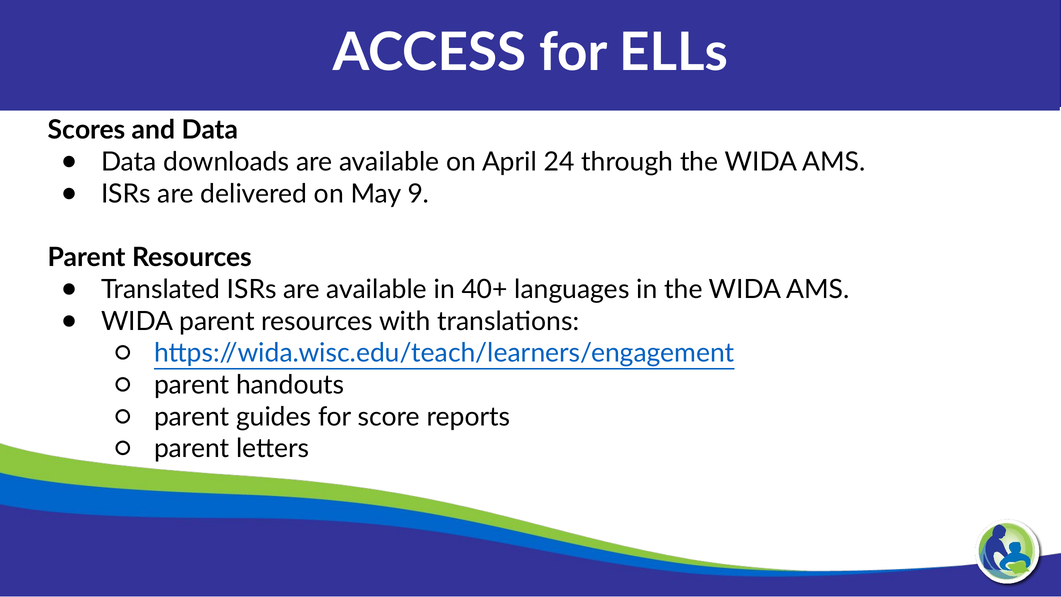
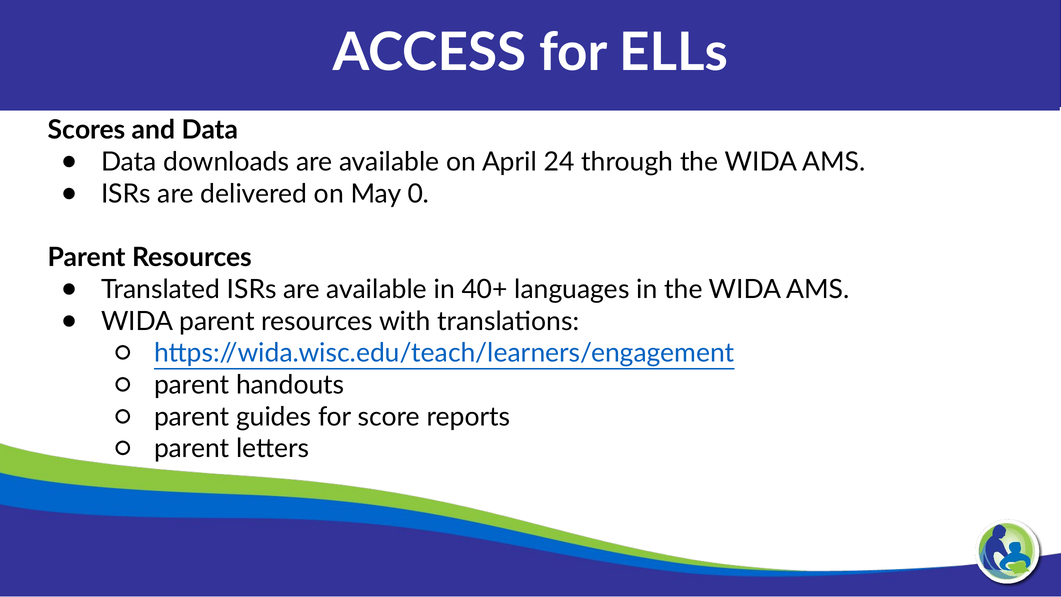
9: 9 -> 0
